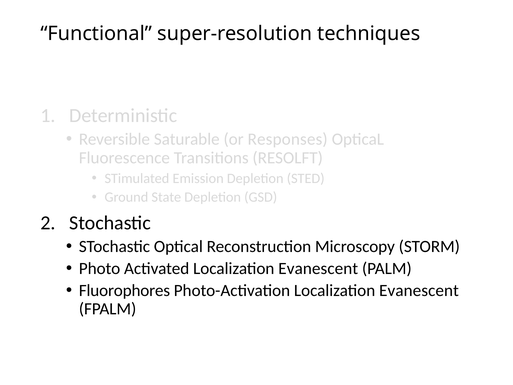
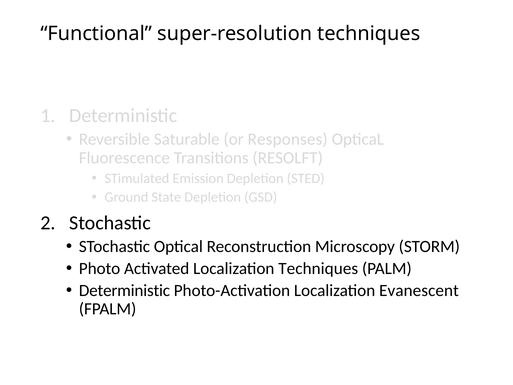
Activated Localization Evanescent: Evanescent -> Techniques
Fluorophores at (124, 290): Fluorophores -> Deterministic
